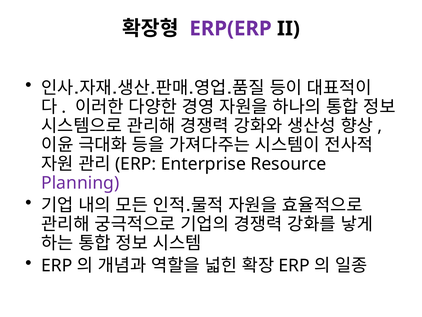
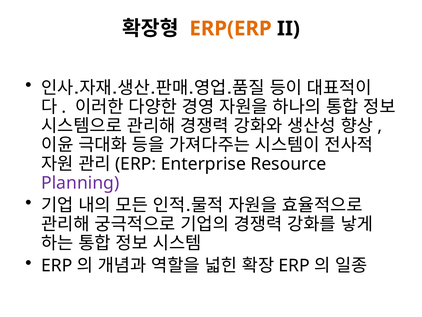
ERP(ERP colour: purple -> orange
